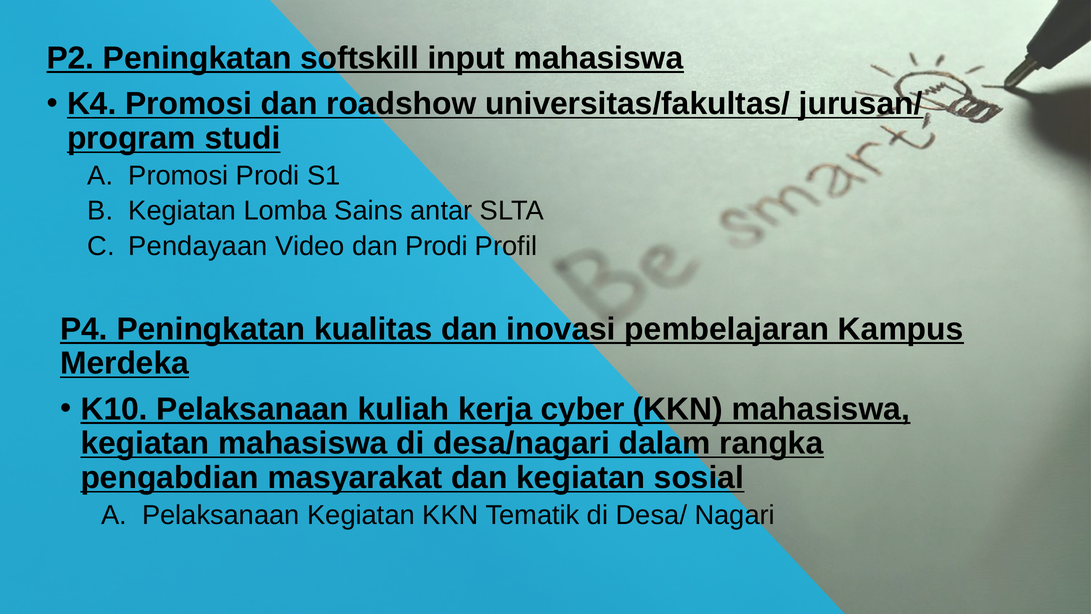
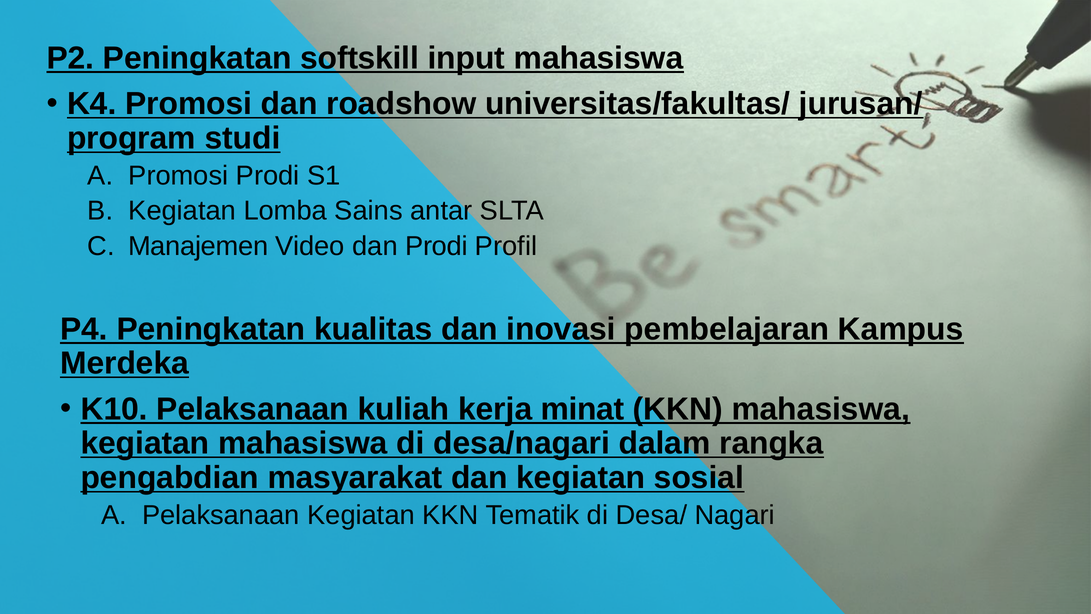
Pendayaan: Pendayaan -> Manajemen
cyber: cyber -> minat
